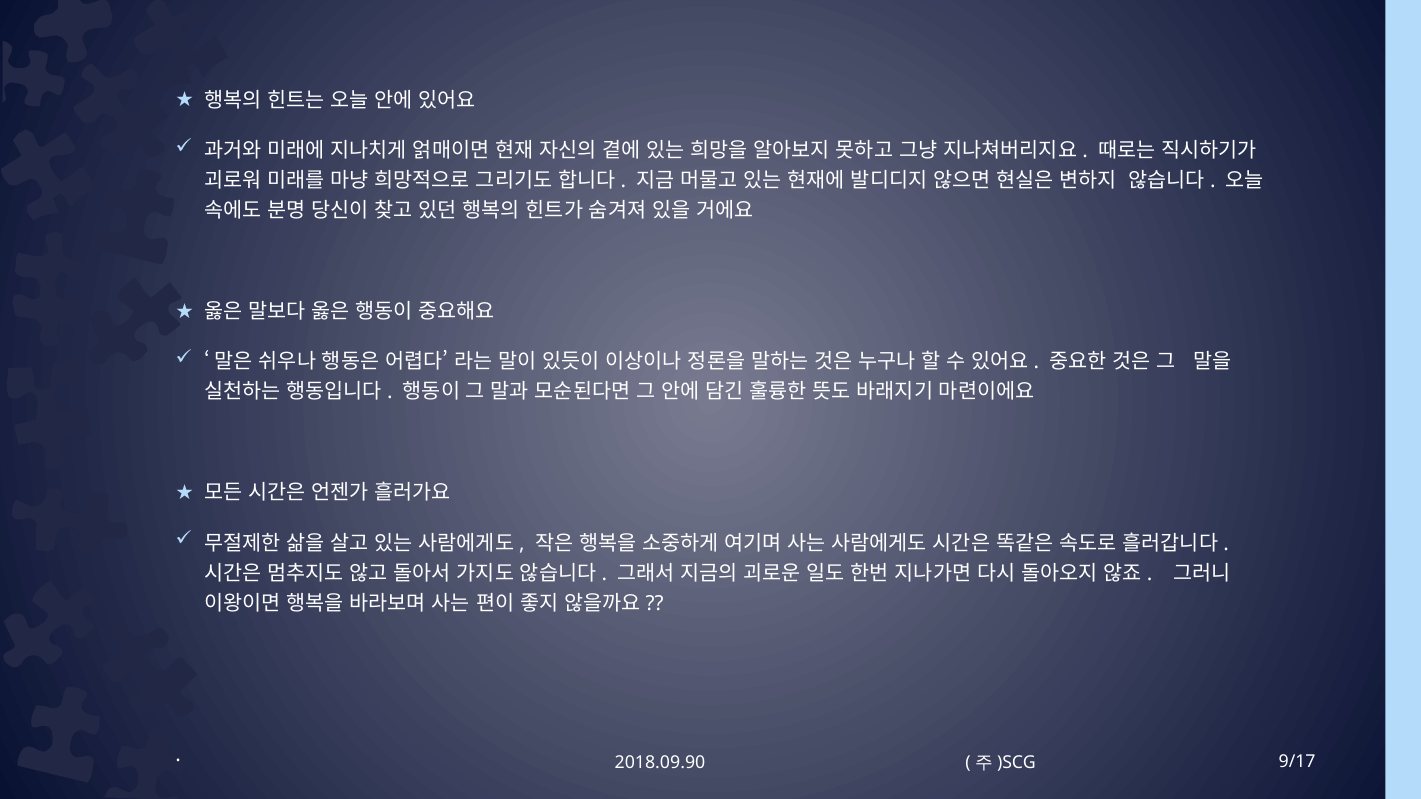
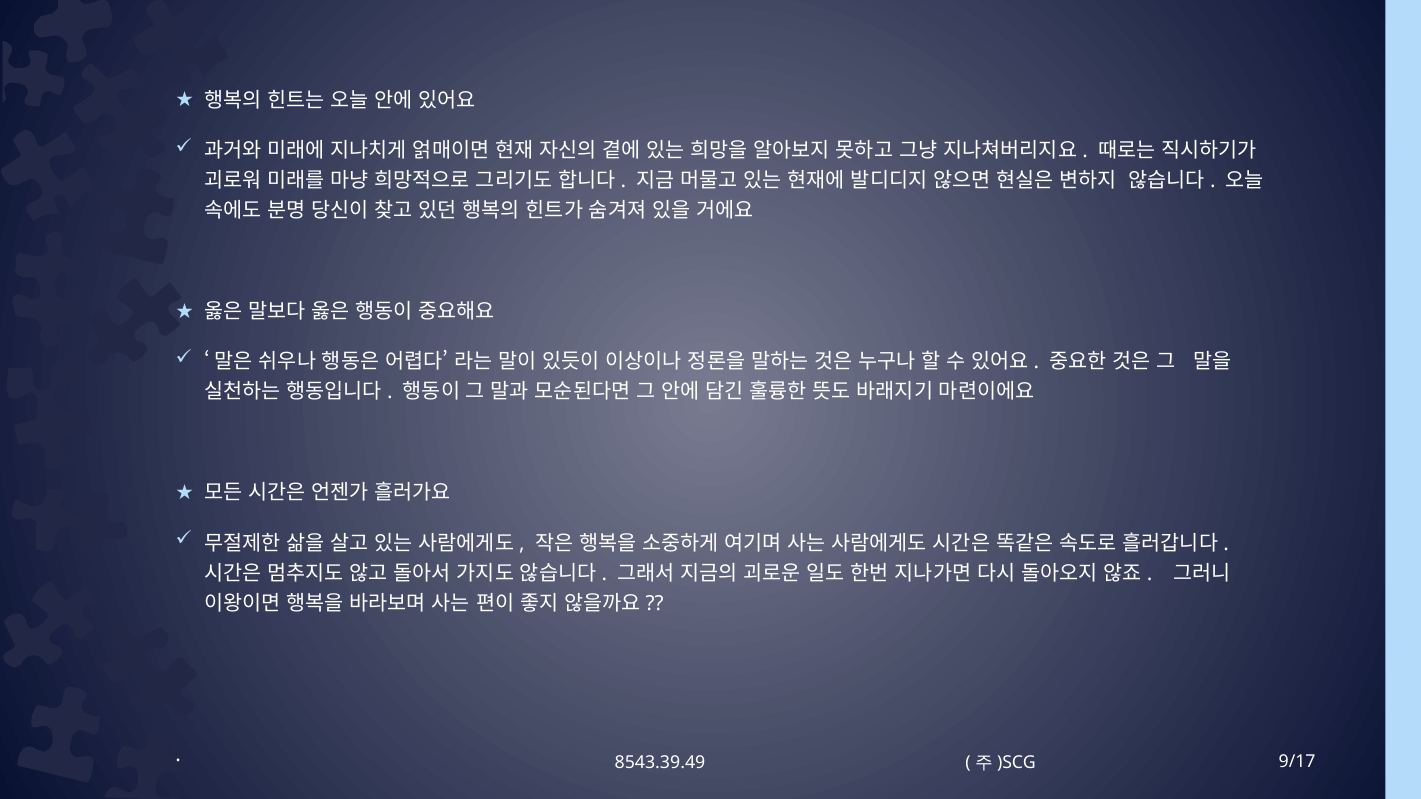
2018.09.90: 2018.09.90 -> 8543.39.49
